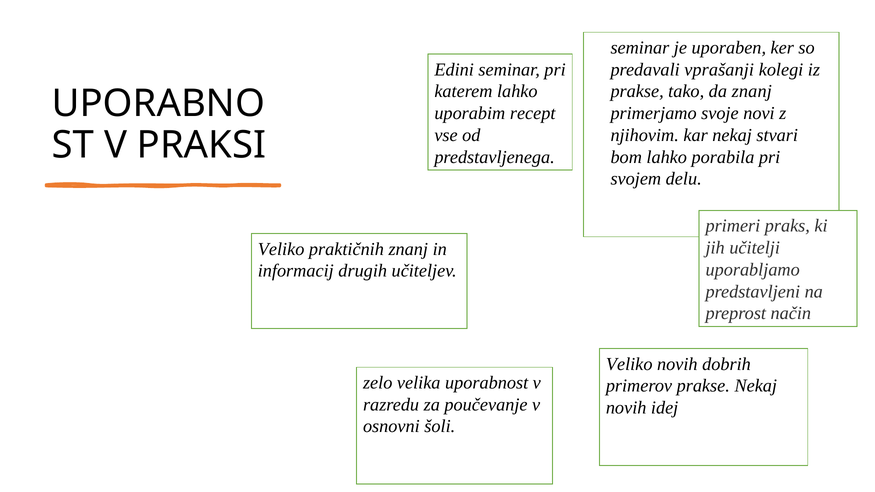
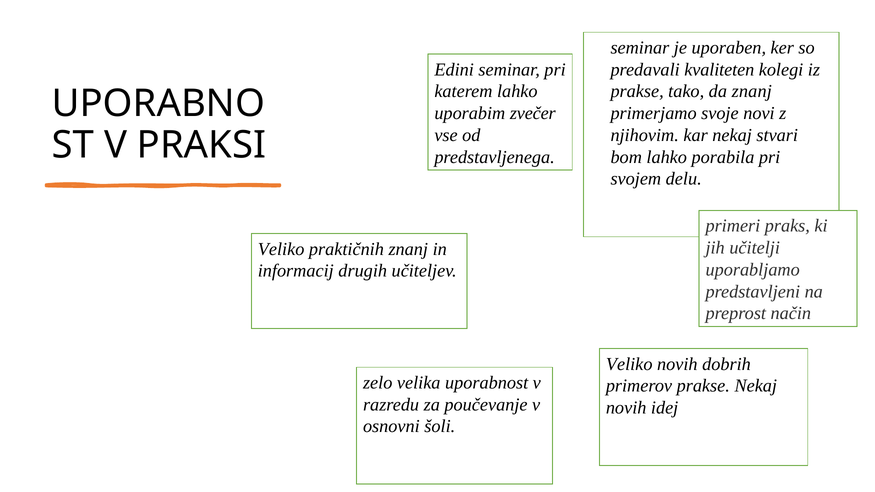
vprašanji: vprašanji -> kvaliteten
recept: recept -> zvečer
